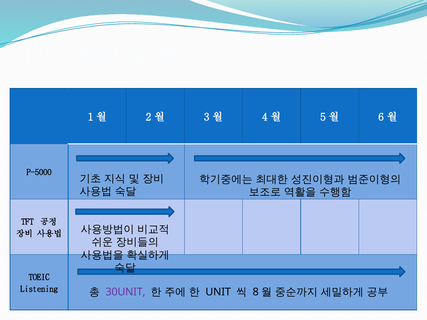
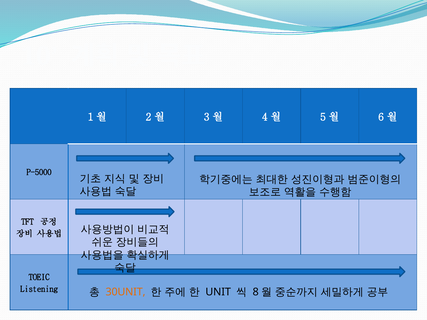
30UNIT colour: purple -> orange
